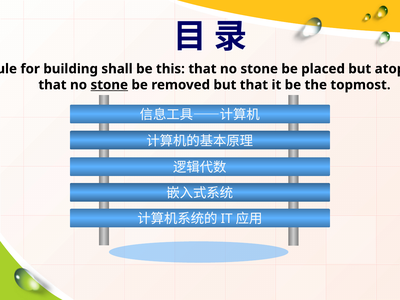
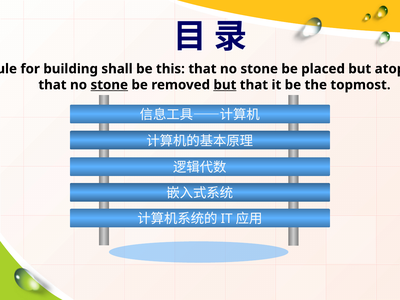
but at (225, 85) underline: none -> present
